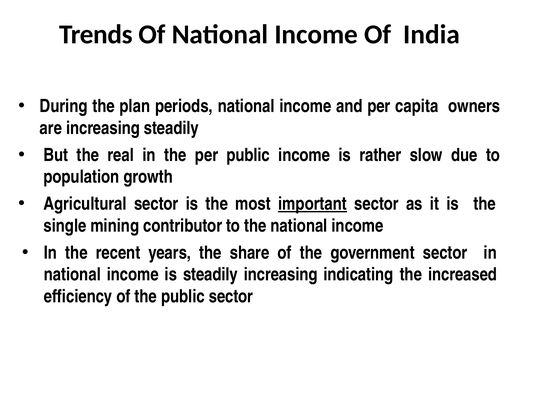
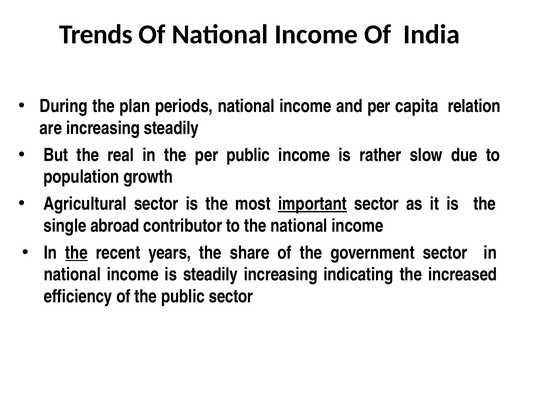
owners: owners -> relation
mining: mining -> abroad
the at (77, 252) underline: none -> present
